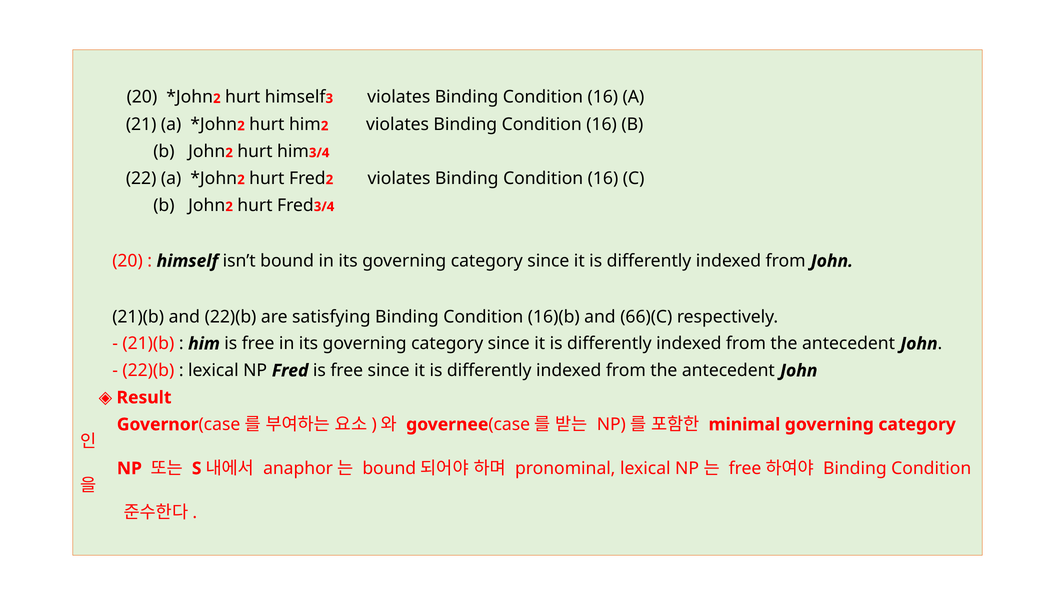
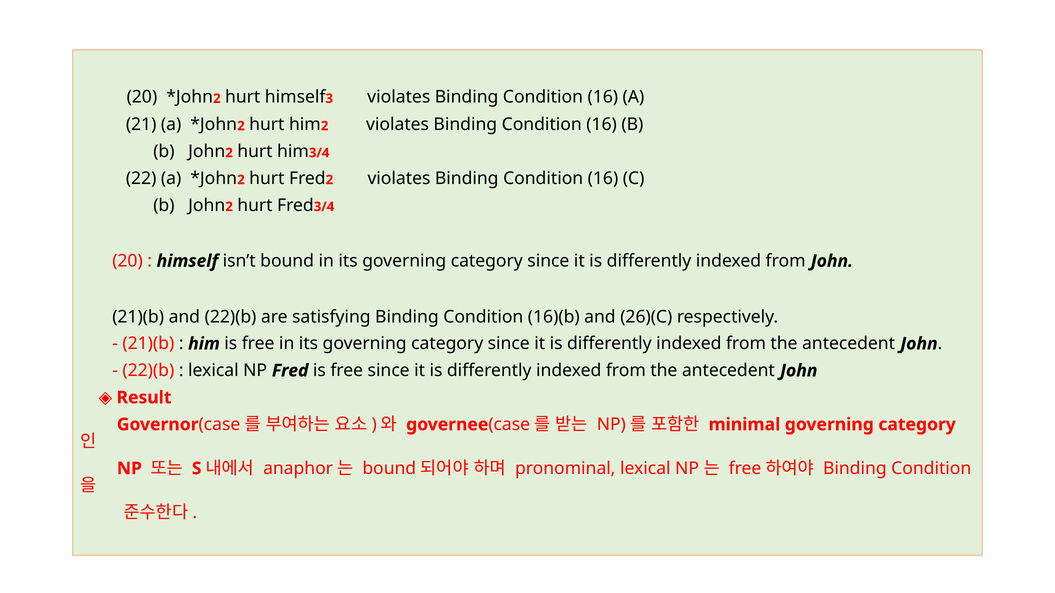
66)(C: 66)(C -> 26)(C
